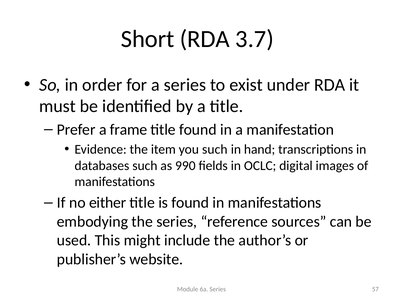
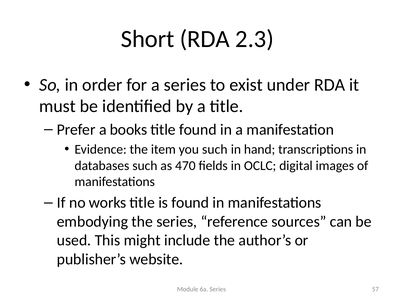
3.7: 3.7 -> 2.3
frame: frame -> books
990: 990 -> 470
either: either -> works
